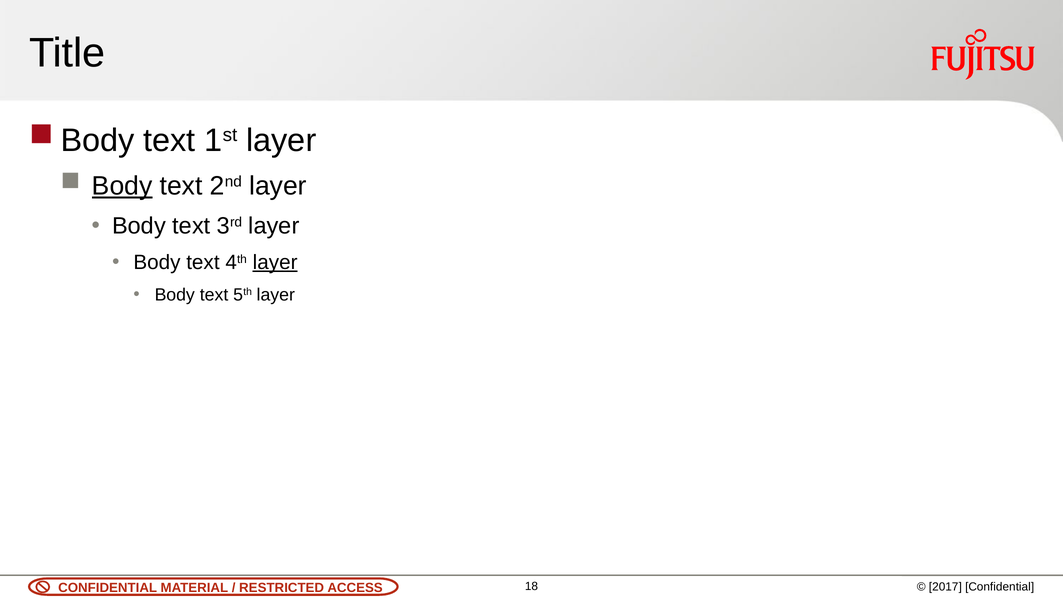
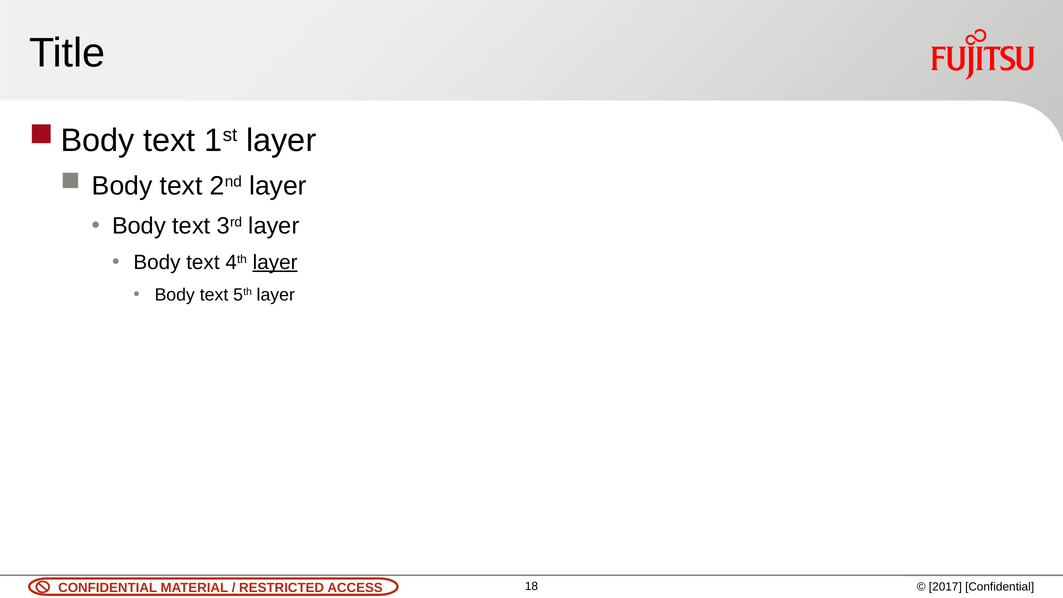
Body at (122, 186) underline: present -> none
